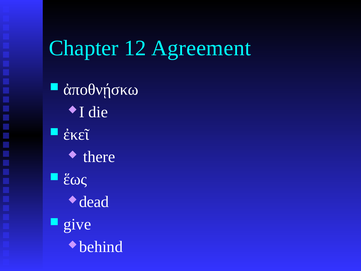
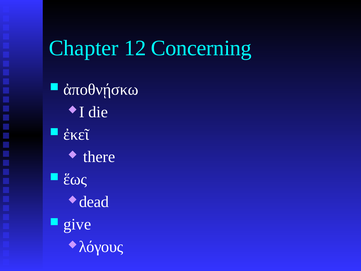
Agreement: Agreement -> Concerning
behind: behind -> λόγους
